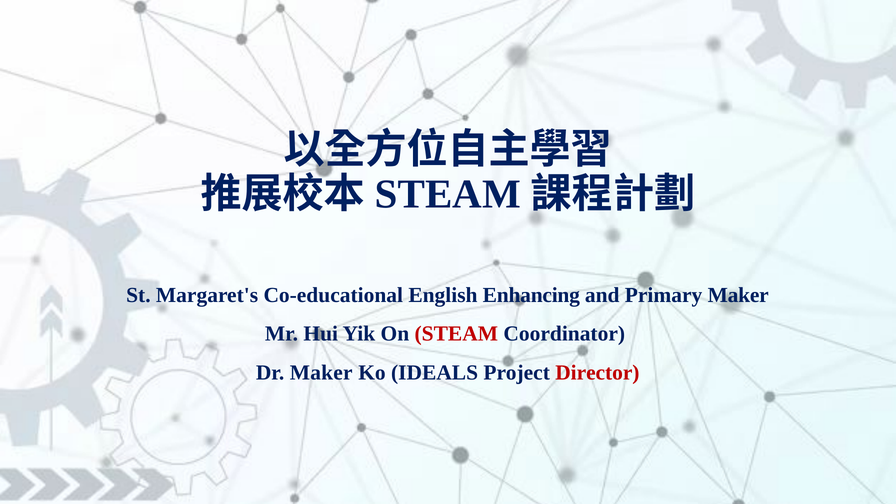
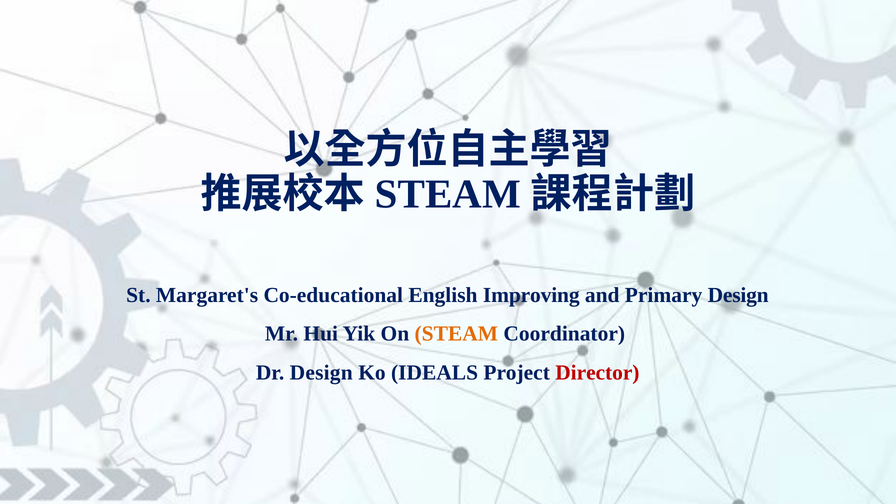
Enhancing: Enhancing -> Improving
Primary Maker: Maker -> Design
STEAM at (456, 334) colour: red -> orange
Dr Maker: Maker -> Design
